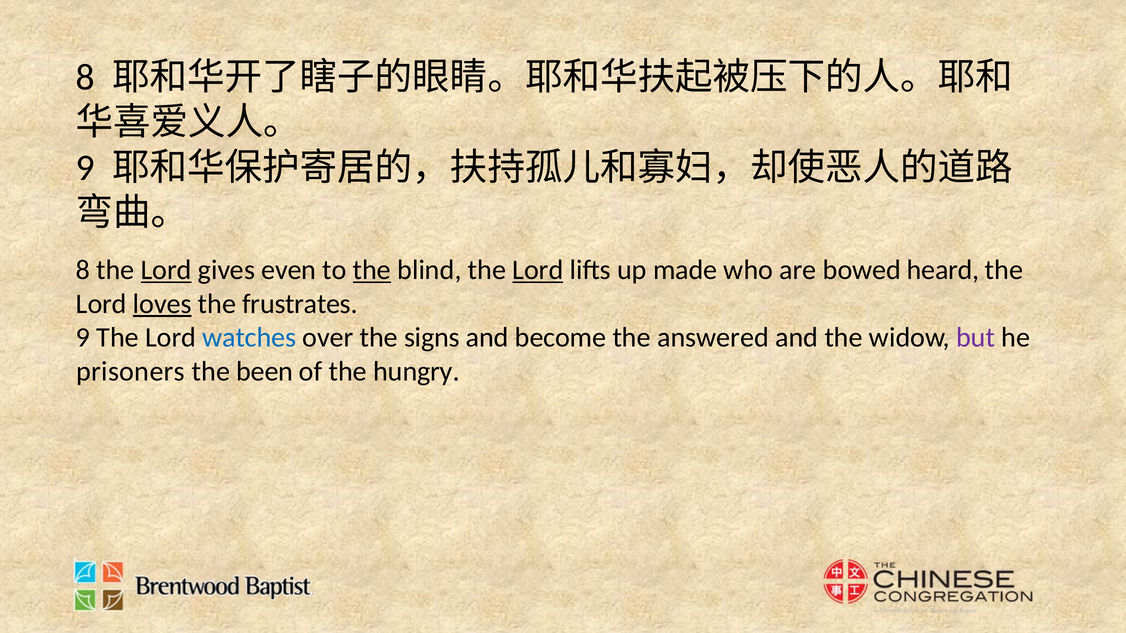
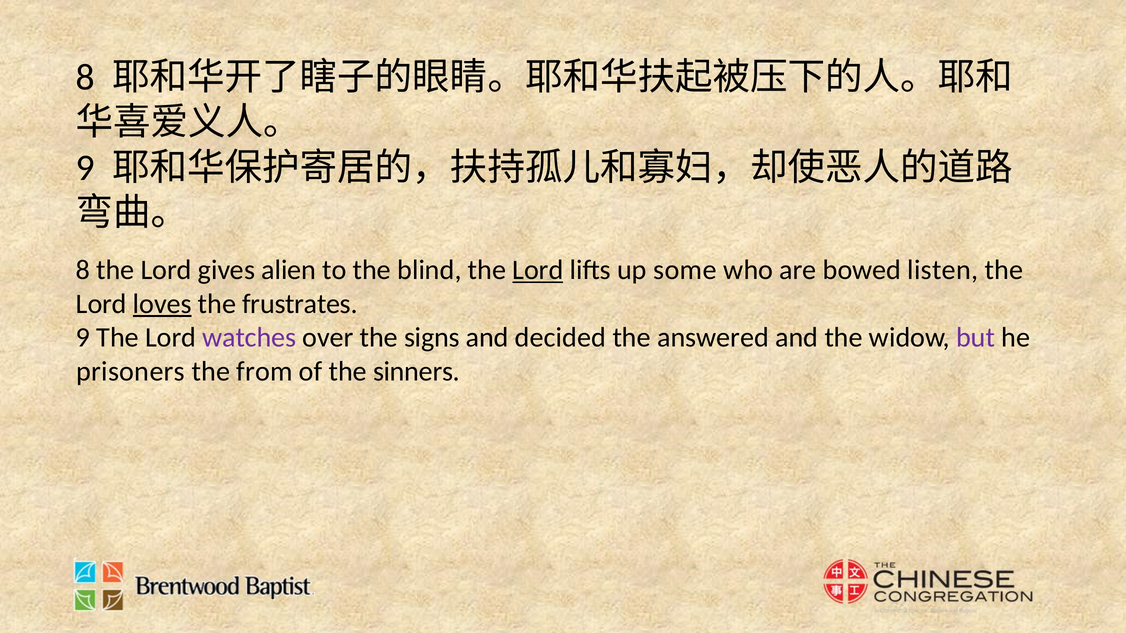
Lord at (166, 270) underline: present -> none
even: even -> alien
the at (372, 270) underline: present -> none
made: made -> some
heard: heard -> listen
watches colour: blue -> purple
become: become -> decided
been: been -> from
hungry: hungry -> sinners
